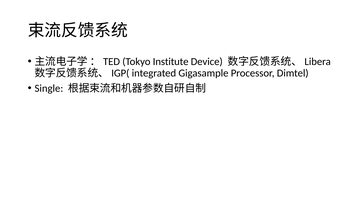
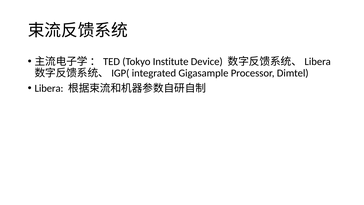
Single: Single -> Libera
